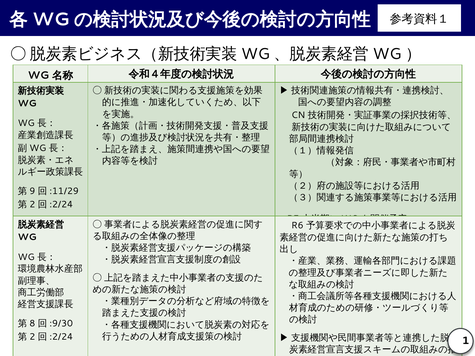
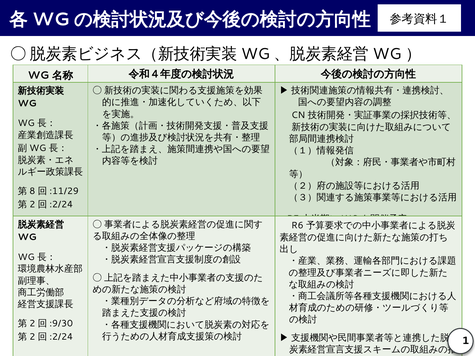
9: 9 -> 8
8 at (32, 324): 8 -> 2
